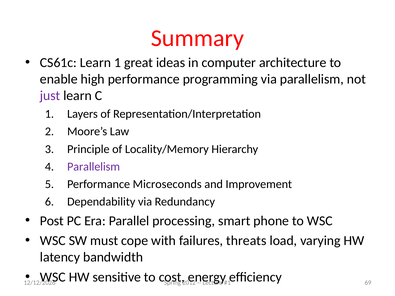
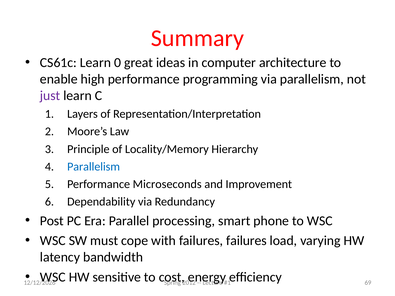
Learn 1: 1 -> 0
Parallelism at (94, 167) colour: purple -> blue
failures threats: threats -> failures
